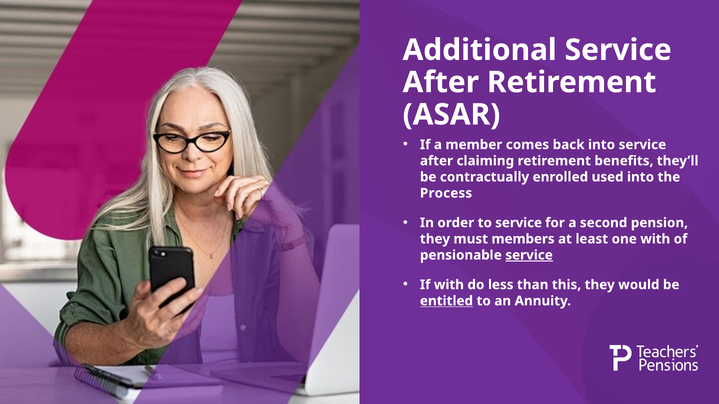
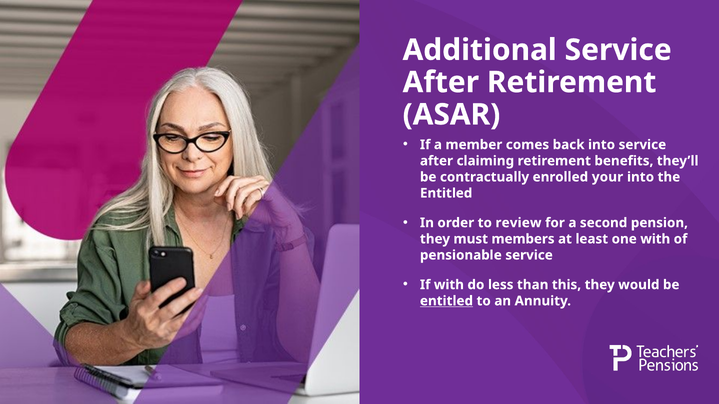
used: used -> your
Process at (446, 193): Process -> Entitled
to service: service -> review
service at (529, 255) underline: present -> none
